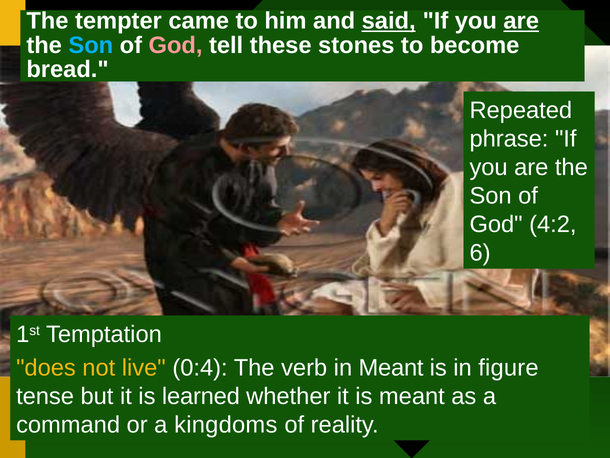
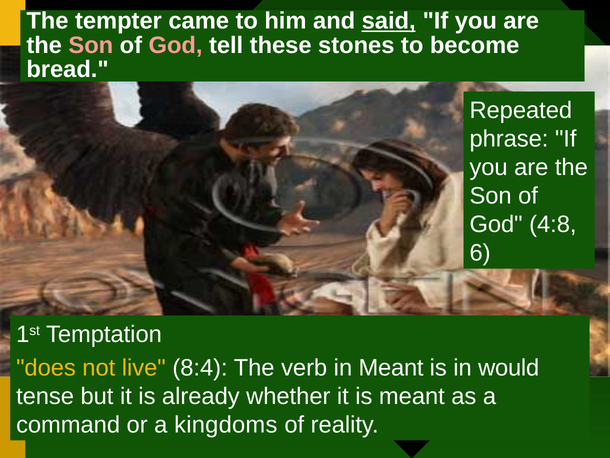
are at (521, 21) underline: present -> none
Son at (91, 45) colour: light blue -> pink
4:2: 4:2 -> 4:8
0:4: 0:4 -> 8:4
figure: figure -> would
learned: learned -> already
